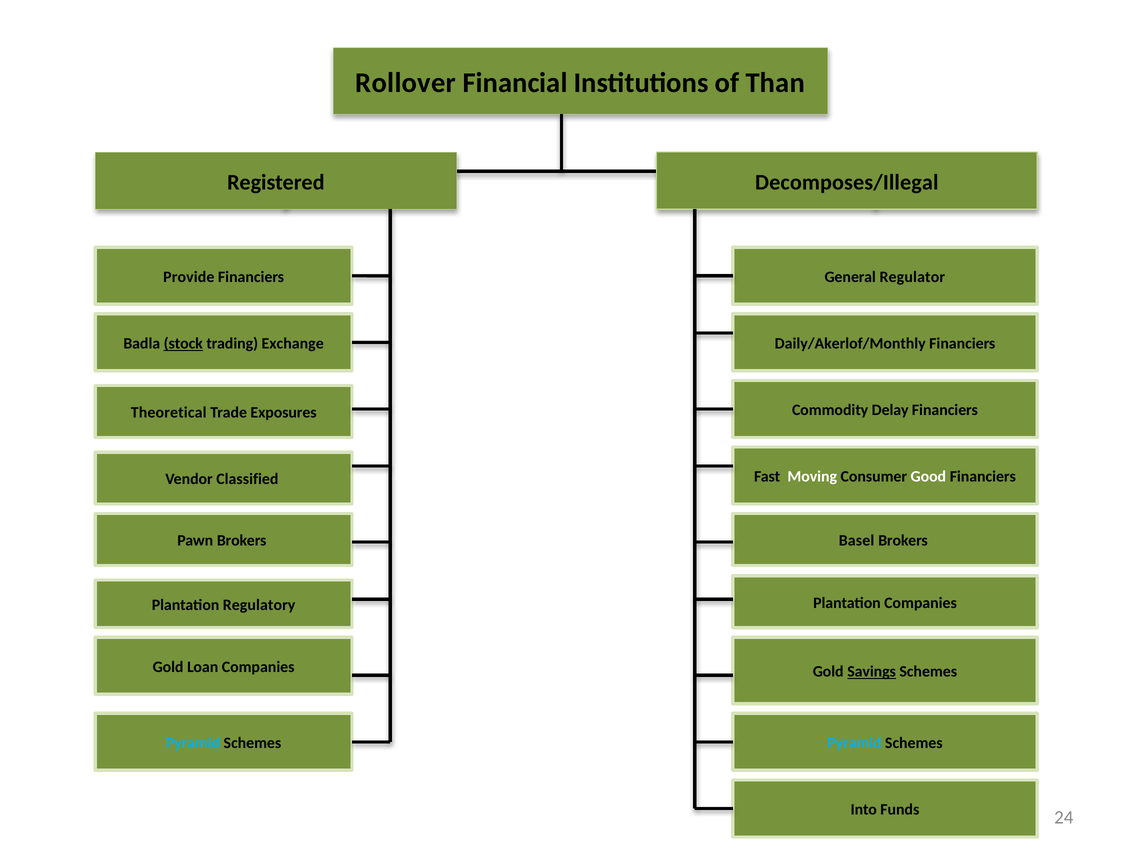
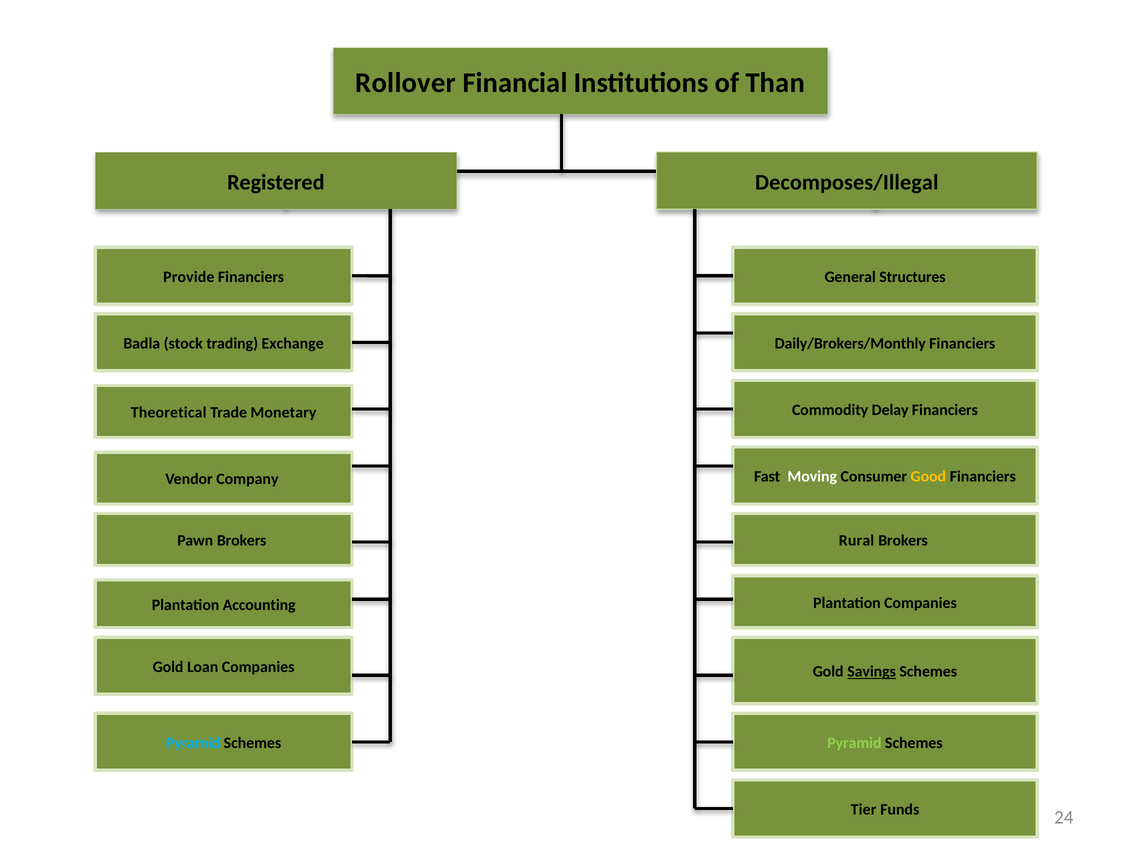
Regulator: Regulator -> Structures
stock underline: present -> none
Daily/Akerlof/Monthly: Daily/Akerlof/Monthly -> Daily/Brokers/Monthly
Exposures: Exposures -> Monetary
Good colour: white -> yellow
Classified: Classified -> Company
Basel: Basel -> Rural
Regulatory: Regulatory -> Accounting
Pyramid at (854, 743) colour: light blue -> light green
Into: Into -> Tier
